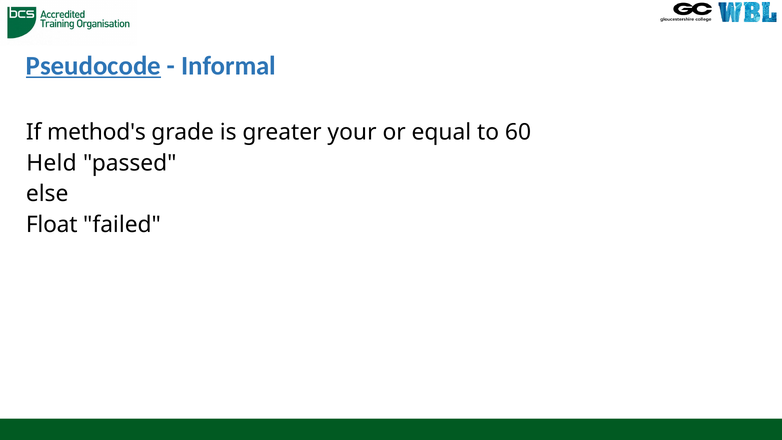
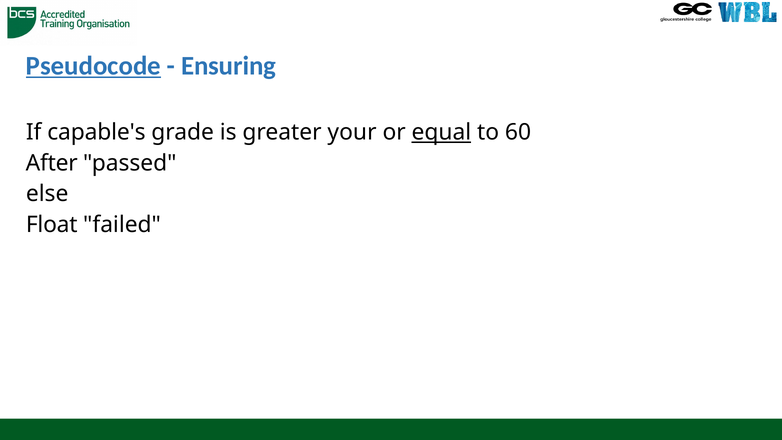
Informal: Informal -> Ensuring
method's: method's -> capable's
equal underline: none -> present
Held: Held -> After
